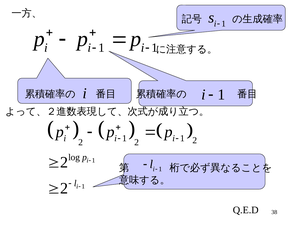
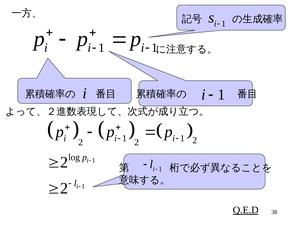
Q.E.D underline: none -> present
